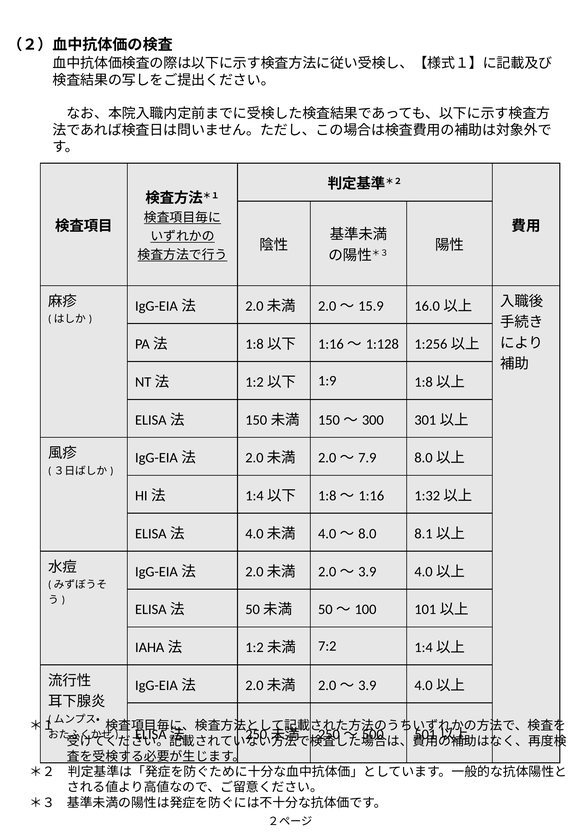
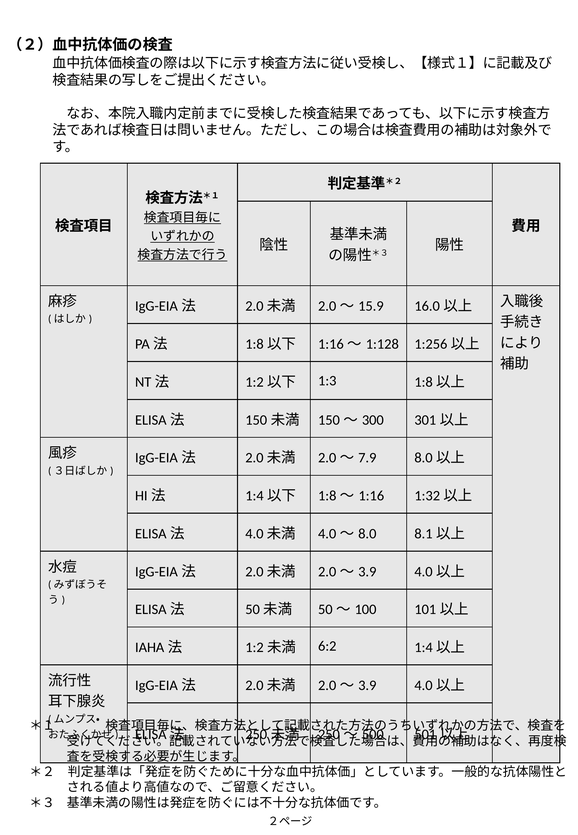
1:9: 1:9 -> 1:3
7:2: 7:2 -> 6:2
